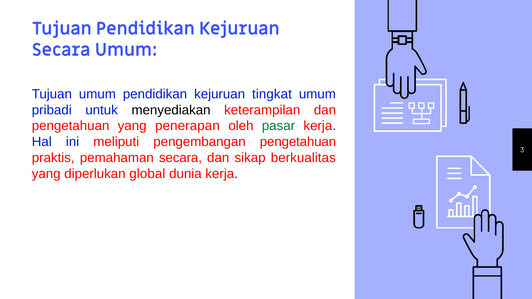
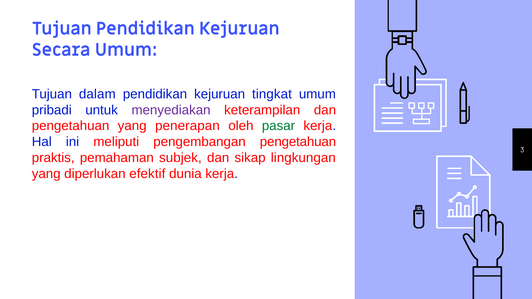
Tujuan umum: umum -> dalam
menyediakan colour: black -> purple
pemahaman secara: secara -> subjek
berkualitas: berkualitas -> lingkungan
global: global -> efektif
